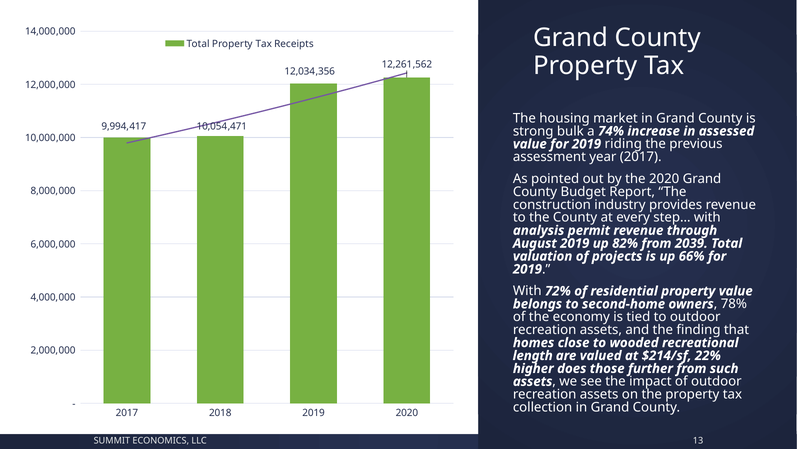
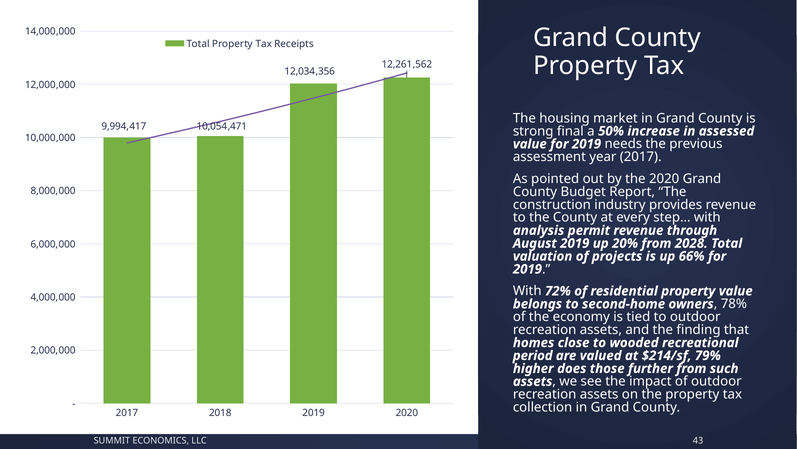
bulk: bulk -> final
74%: 74% -> 50%
riding: riding -> needs
82%: 82% -> 20%
2039: 2039 -> 2028
length: length -> period
22%: 22% -> 79%
13: 13 -> 43
